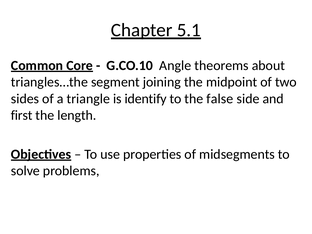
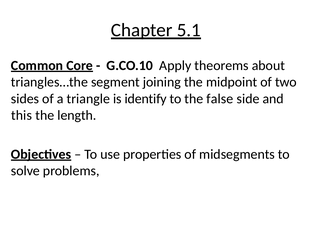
Angle: Angle -> Apply
first: first -> this
